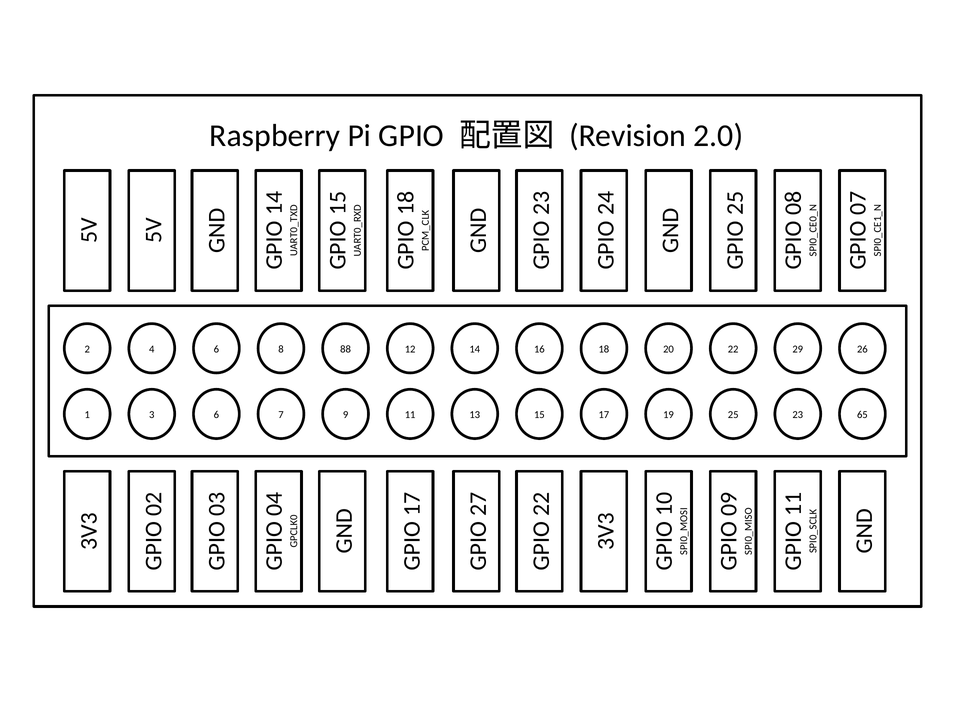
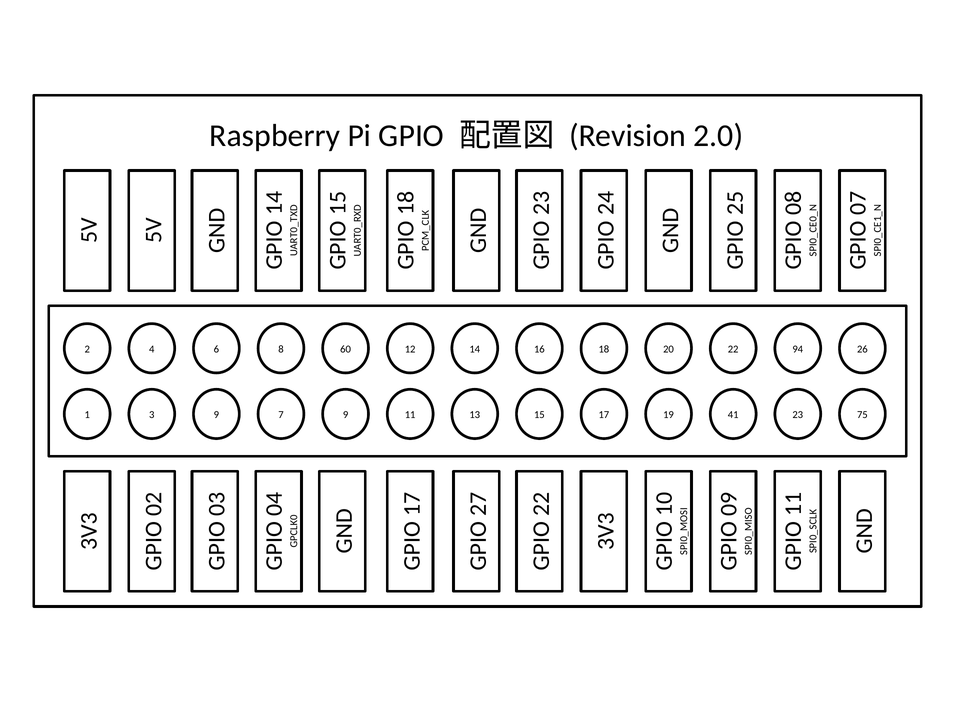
88: 88 -> 60
29: 29 -> 94
3 6: 6 -> 9
25: 25 -> 41
65: 65 -> 75
